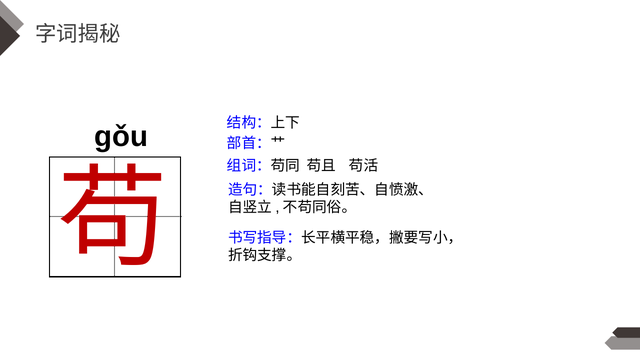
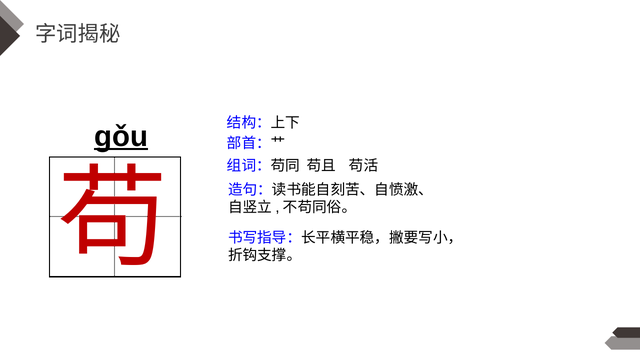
gǒu underline: none -> present
